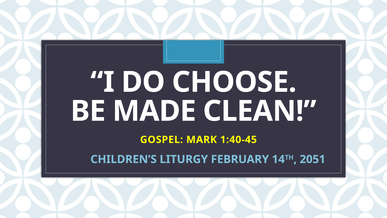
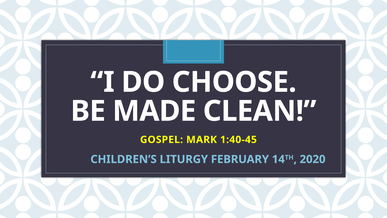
2051: 2051 -> 2020
